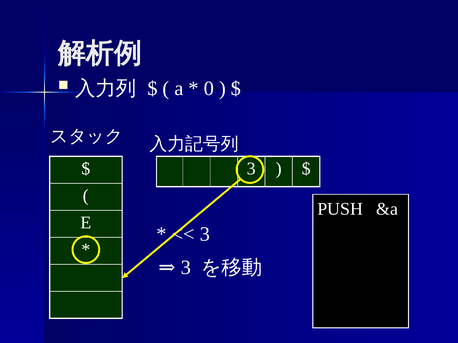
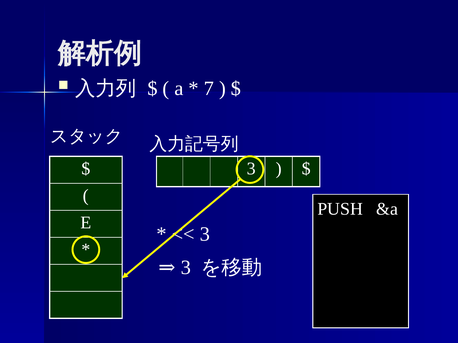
0: 0 -> 7
